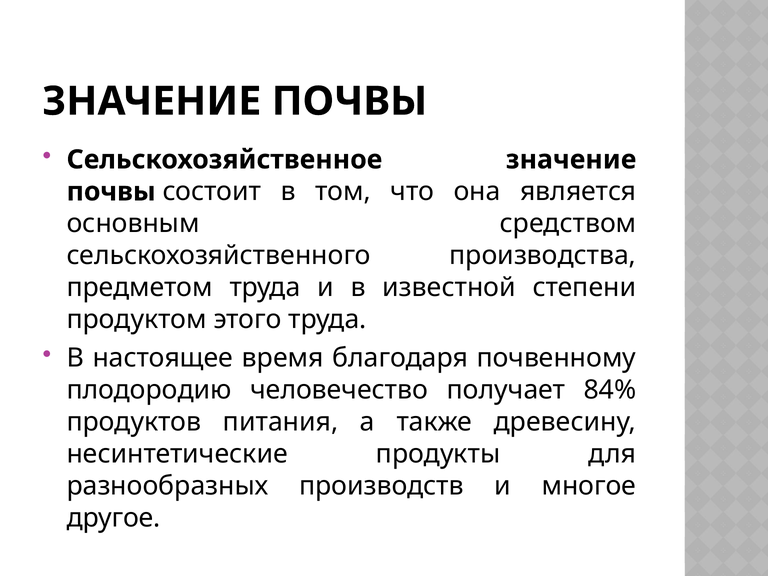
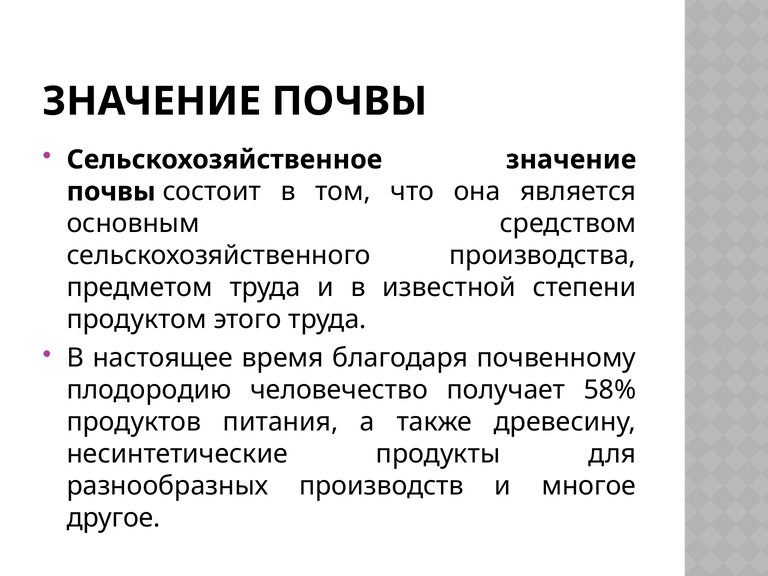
84%: 84% -> 58%
